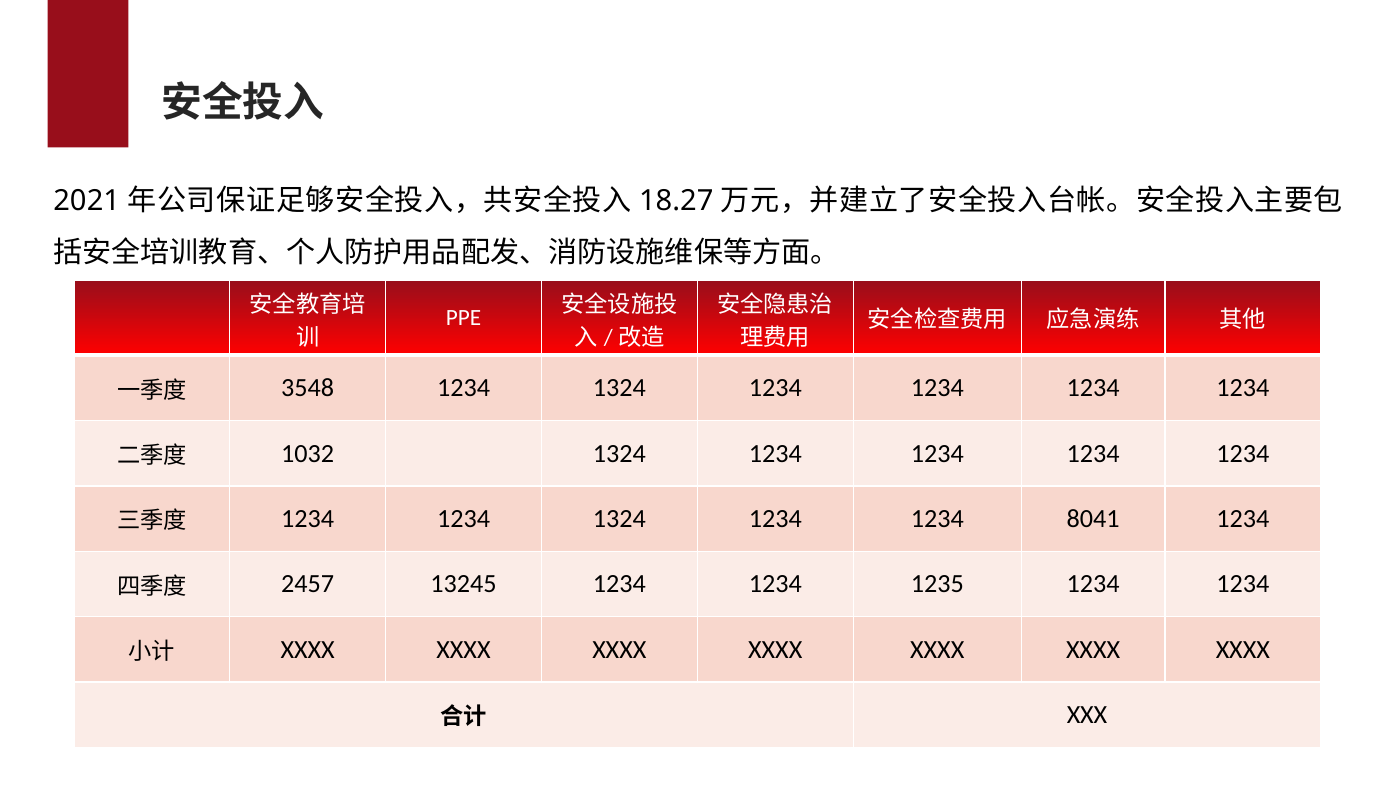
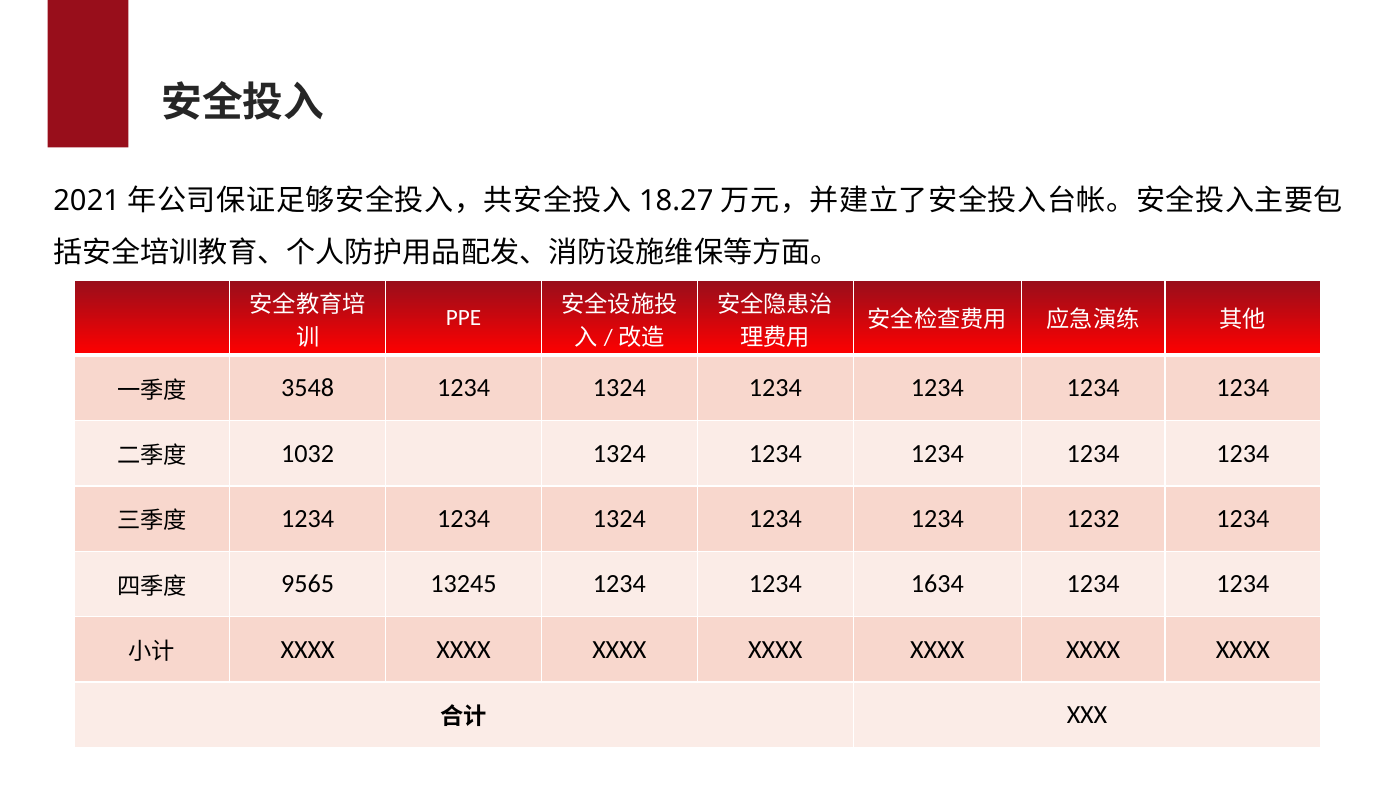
8041: 8041 -> 1232
2457: 2457 -> 9565
1235: 1235 -> 1634
